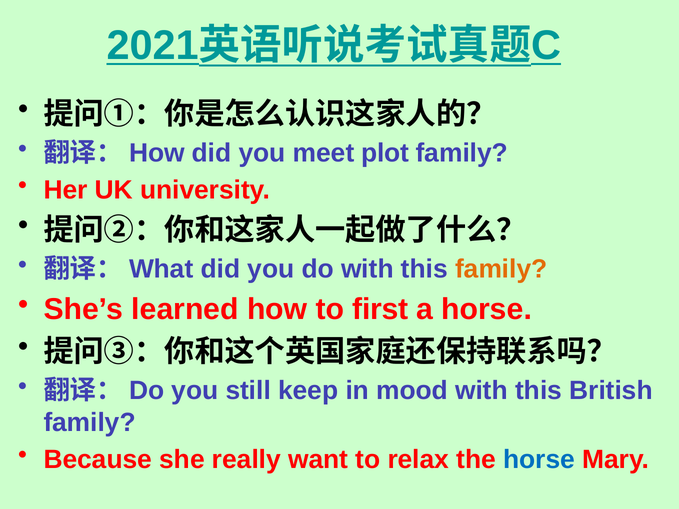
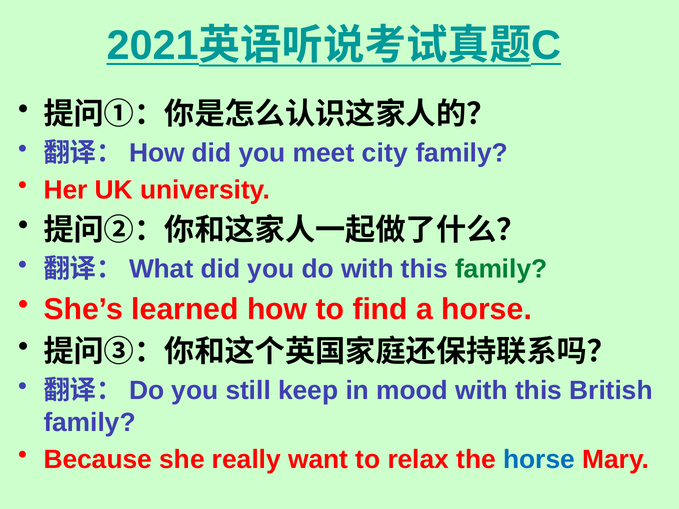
plot: plot -> city
family at (501, 269) colour: orange -> green
first: first -> find
